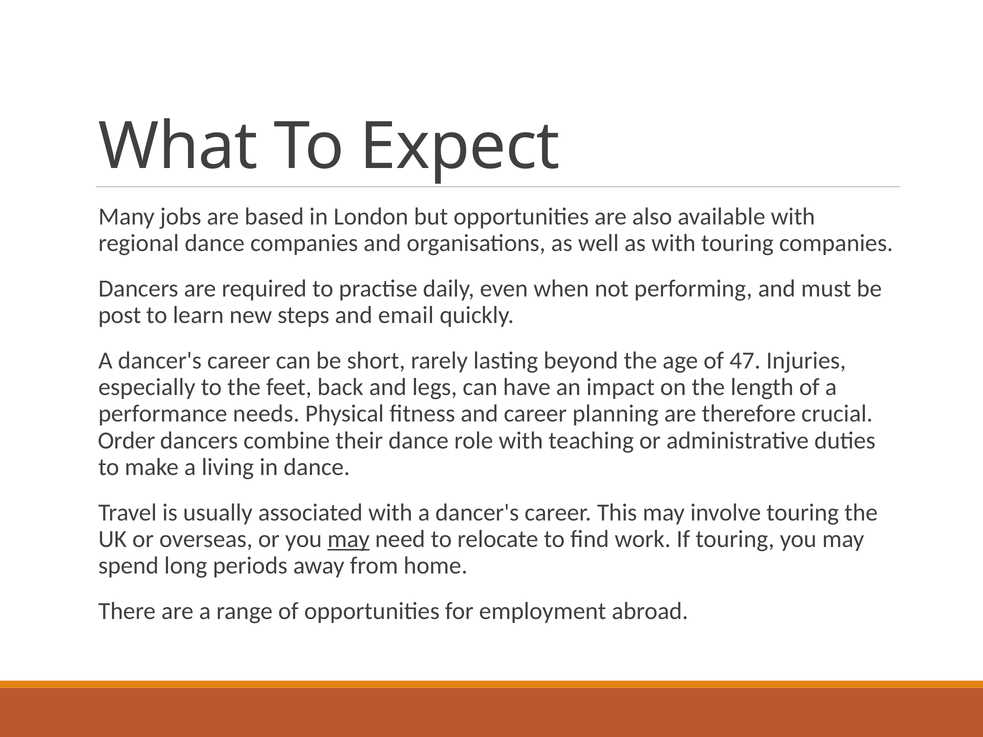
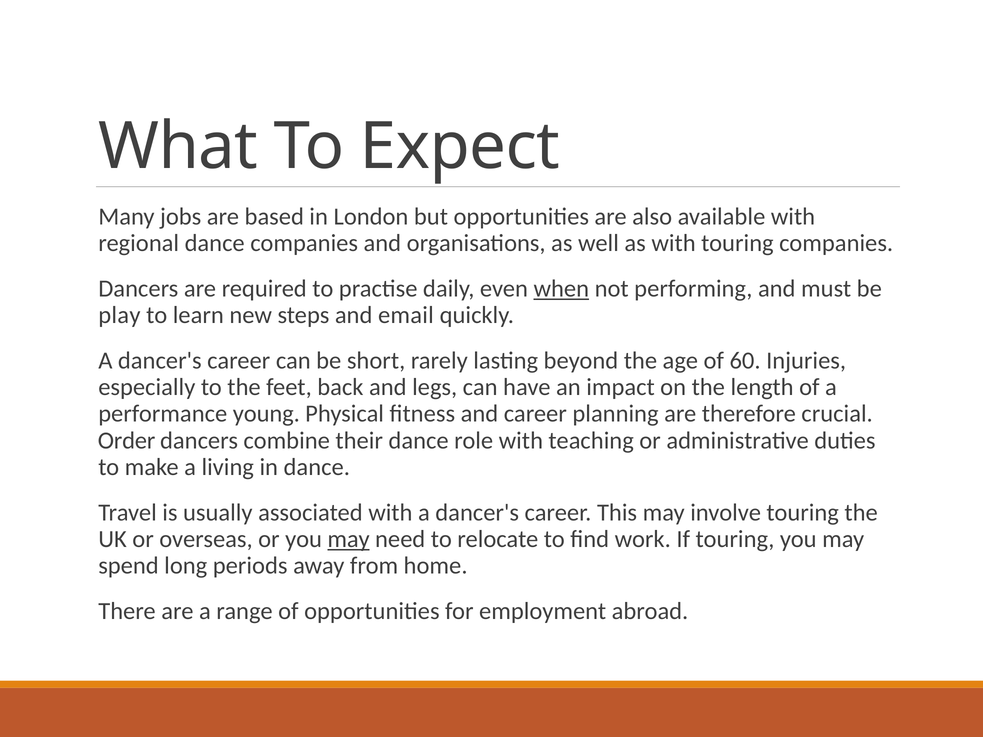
when underline: none -> present
post: post -> play
47: 47 -> 60
needs: needs -> young
